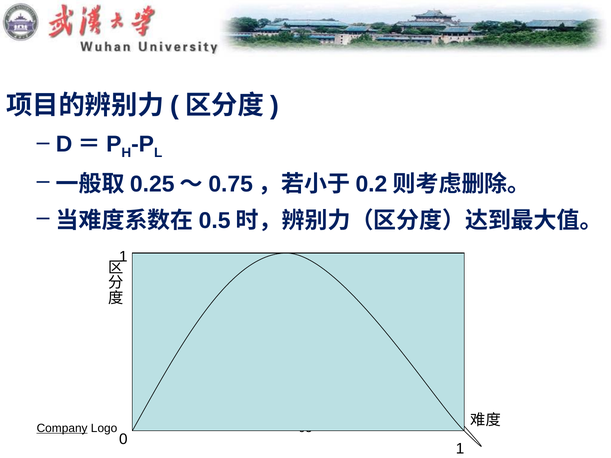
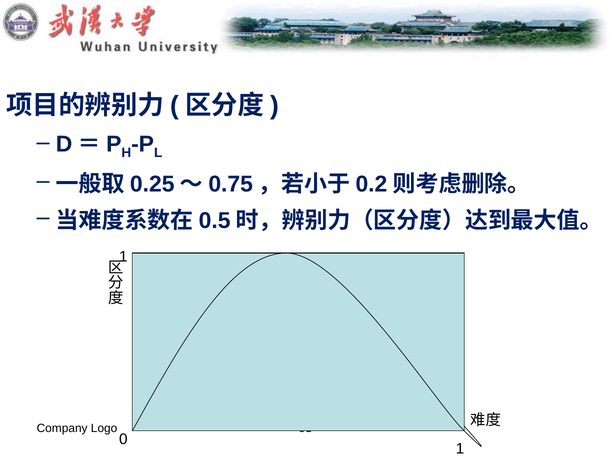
Company underline: present -> none
